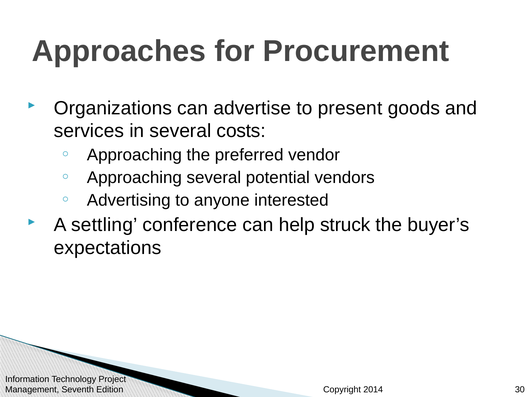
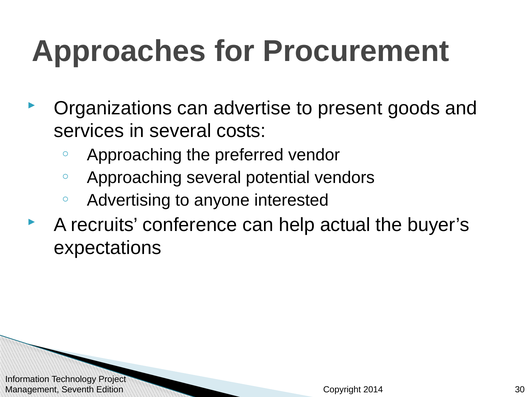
settling: settling -> recruits
struck: struck -> actual
